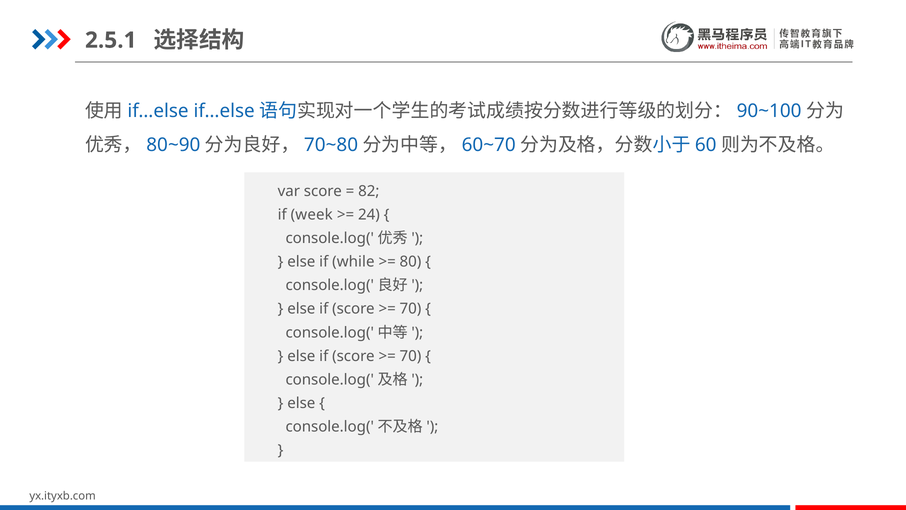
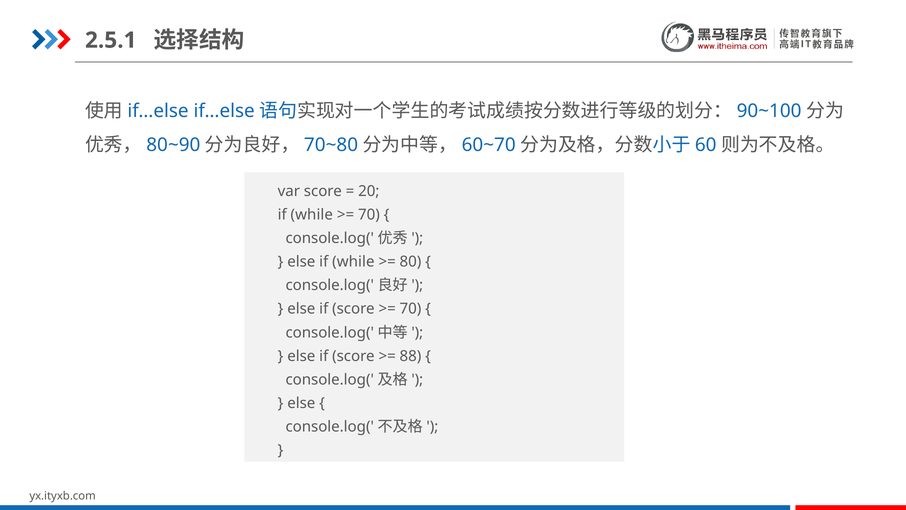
82: 82 -> 20
week at (312, 215): week -> while
24 at (369, 215): 24 -> 70
70 at (410, 356): 70 -> 88
